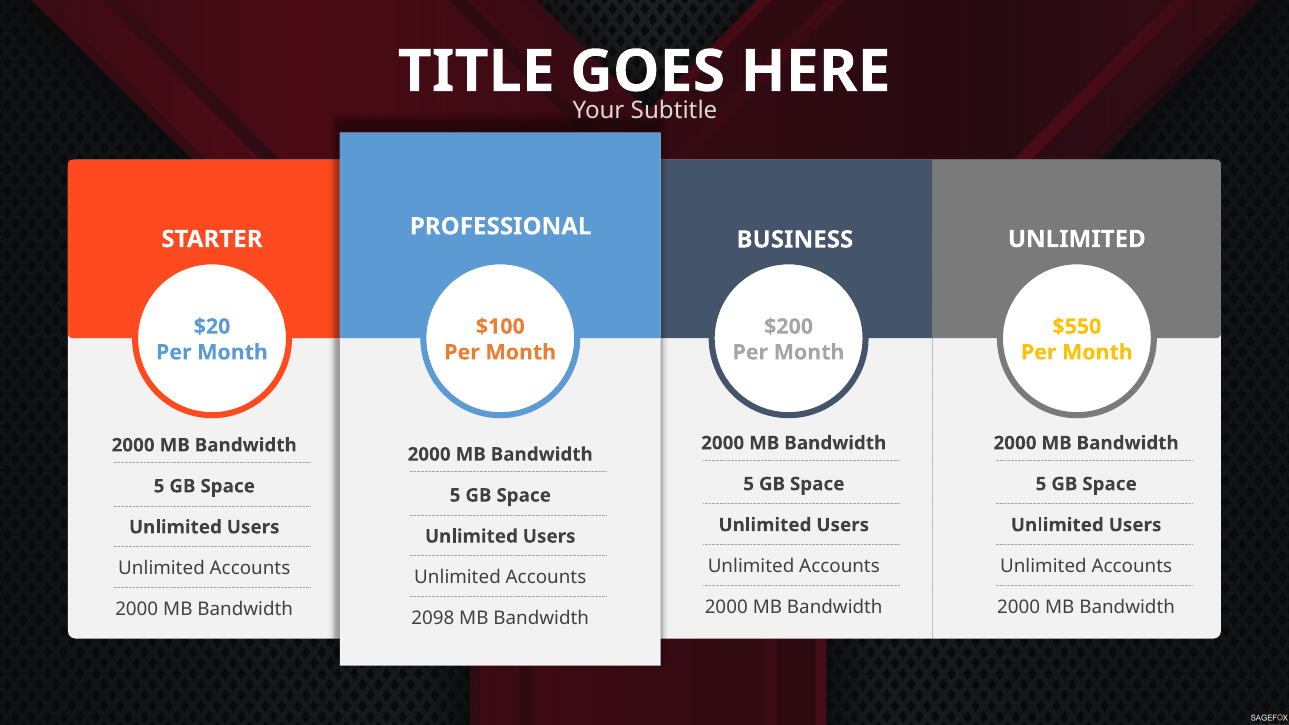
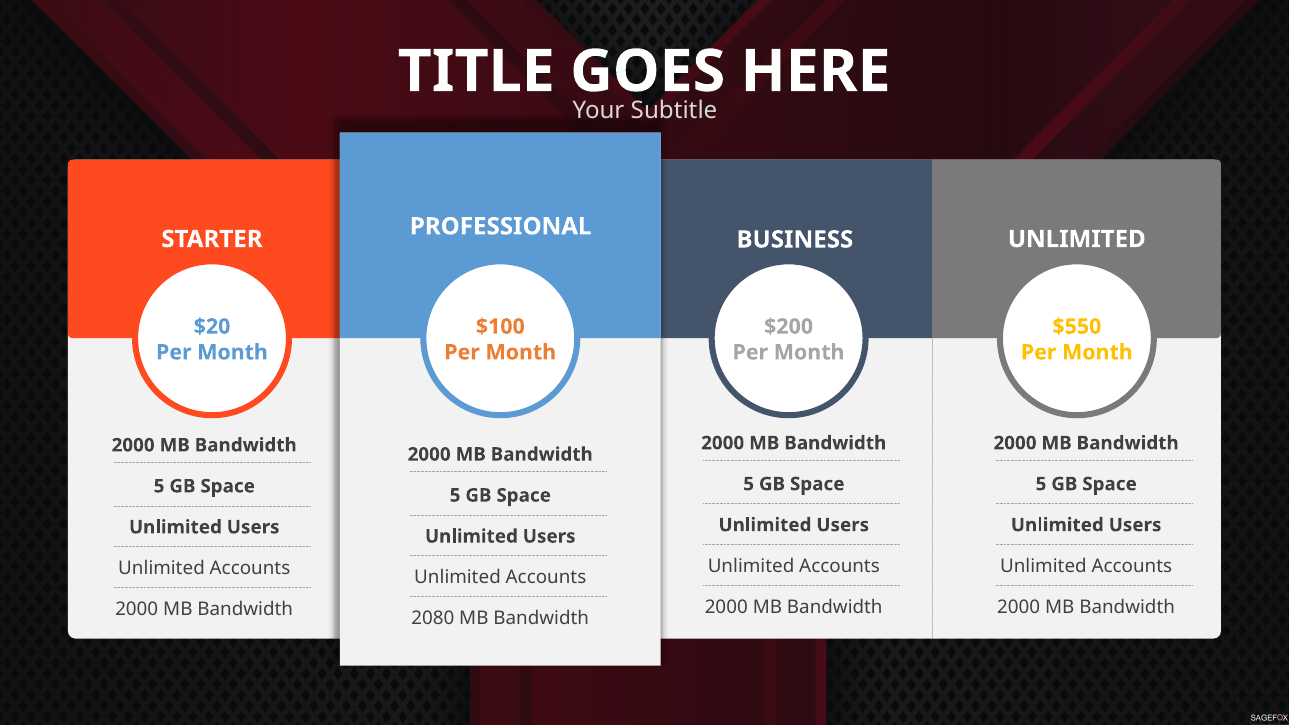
2098: 2098 -> 2080
